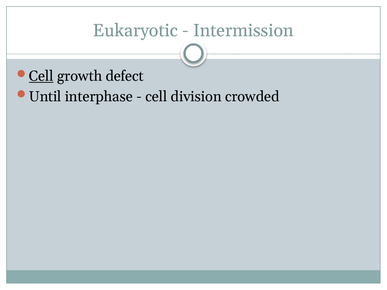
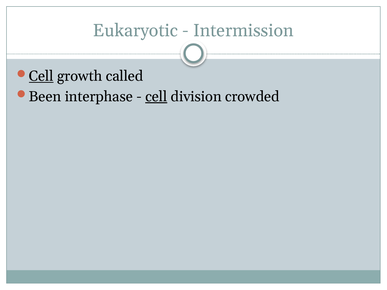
defect: defect -> called
Until: Until -> Been
cell at (156, 97) underline: none -> present
